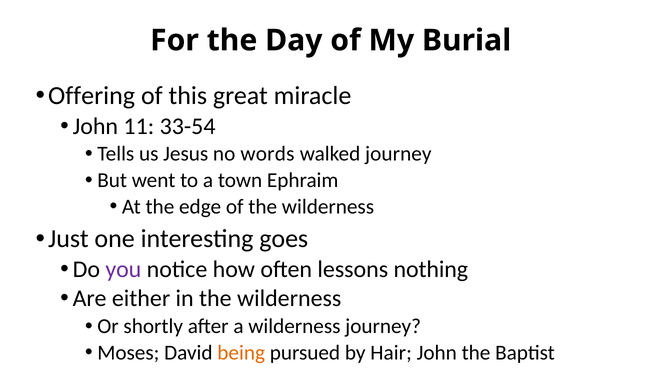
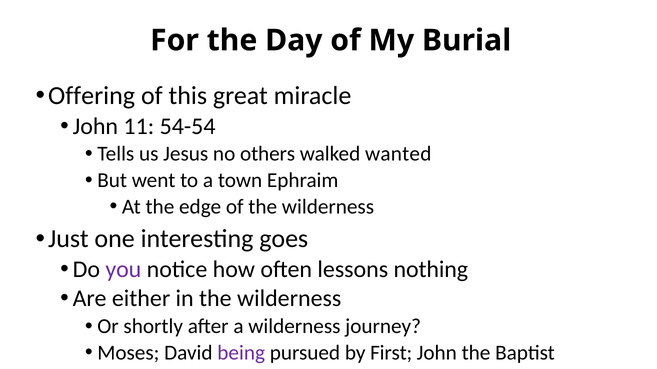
33-54: 33-54 -> 54-54
words: words -> others
walked journey: journey -> wanted
being colour: orange -> purple
Hair: Hair -> First
